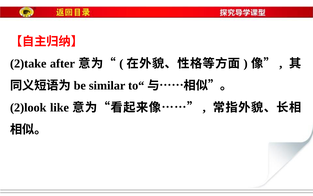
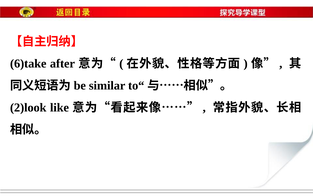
2)take: 2)take -> 6)take
